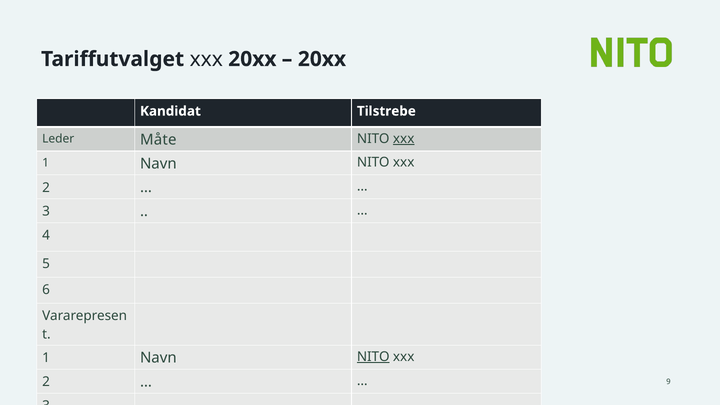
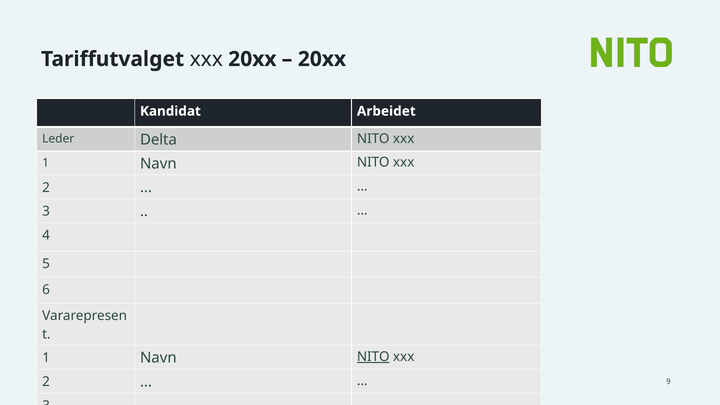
Tilstrebe: Tilstrebe -> Arbeidet
Måte: Måte -> Delta
xxx at (404, 139) underline: present -> none
